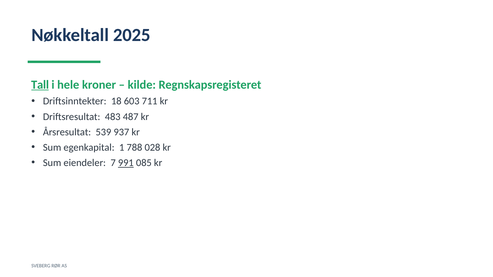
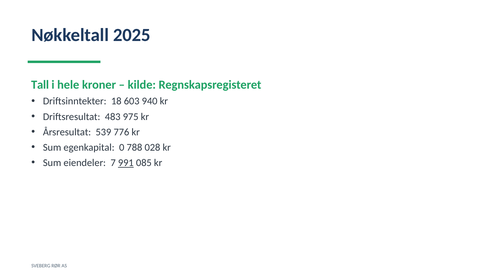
Tall underline: present -> none
711: 711 -> 940
487: 487 -> 975
937: 937 -> 776
1: 1 -> 0
